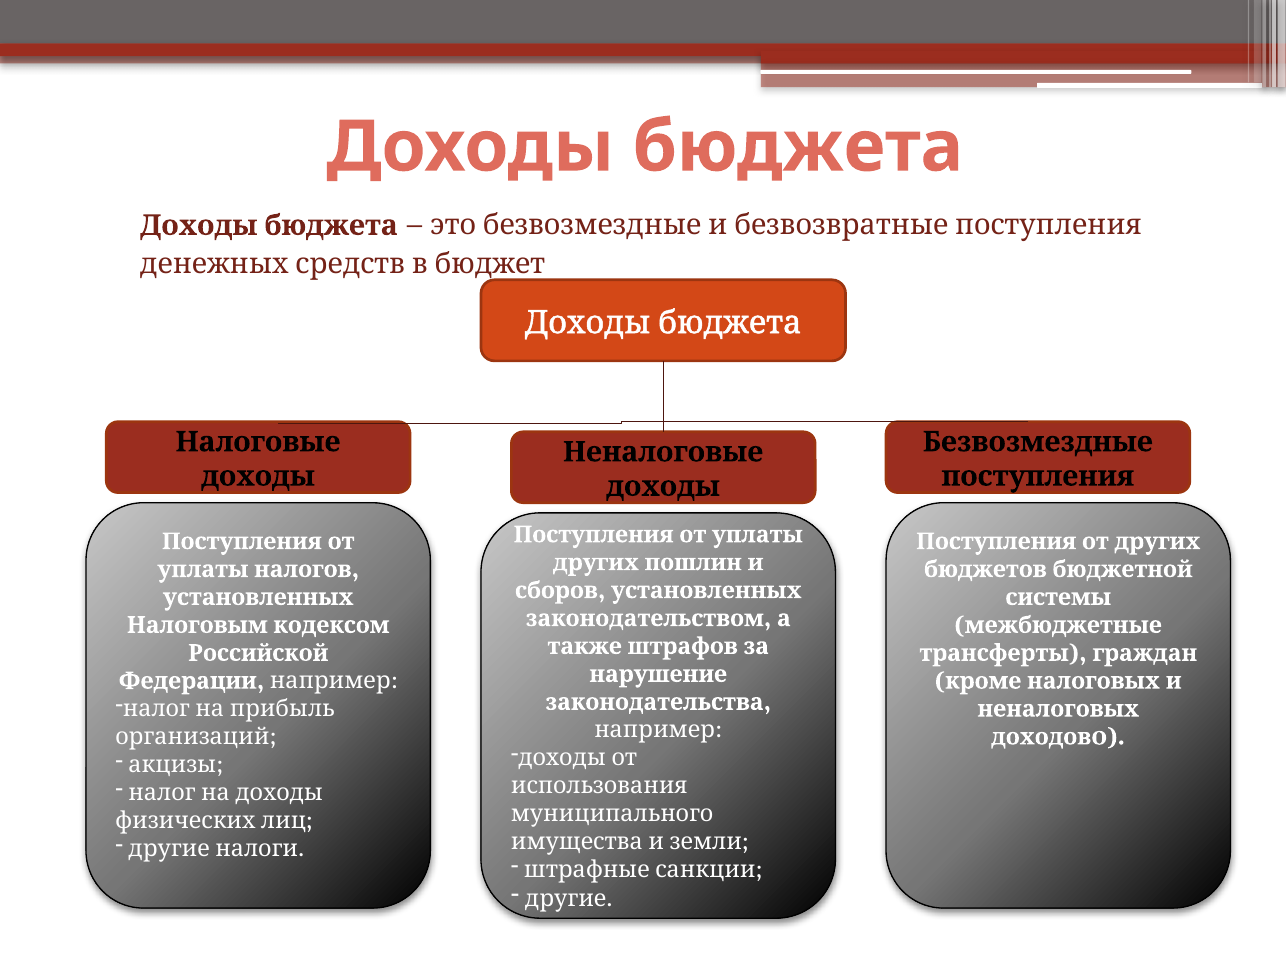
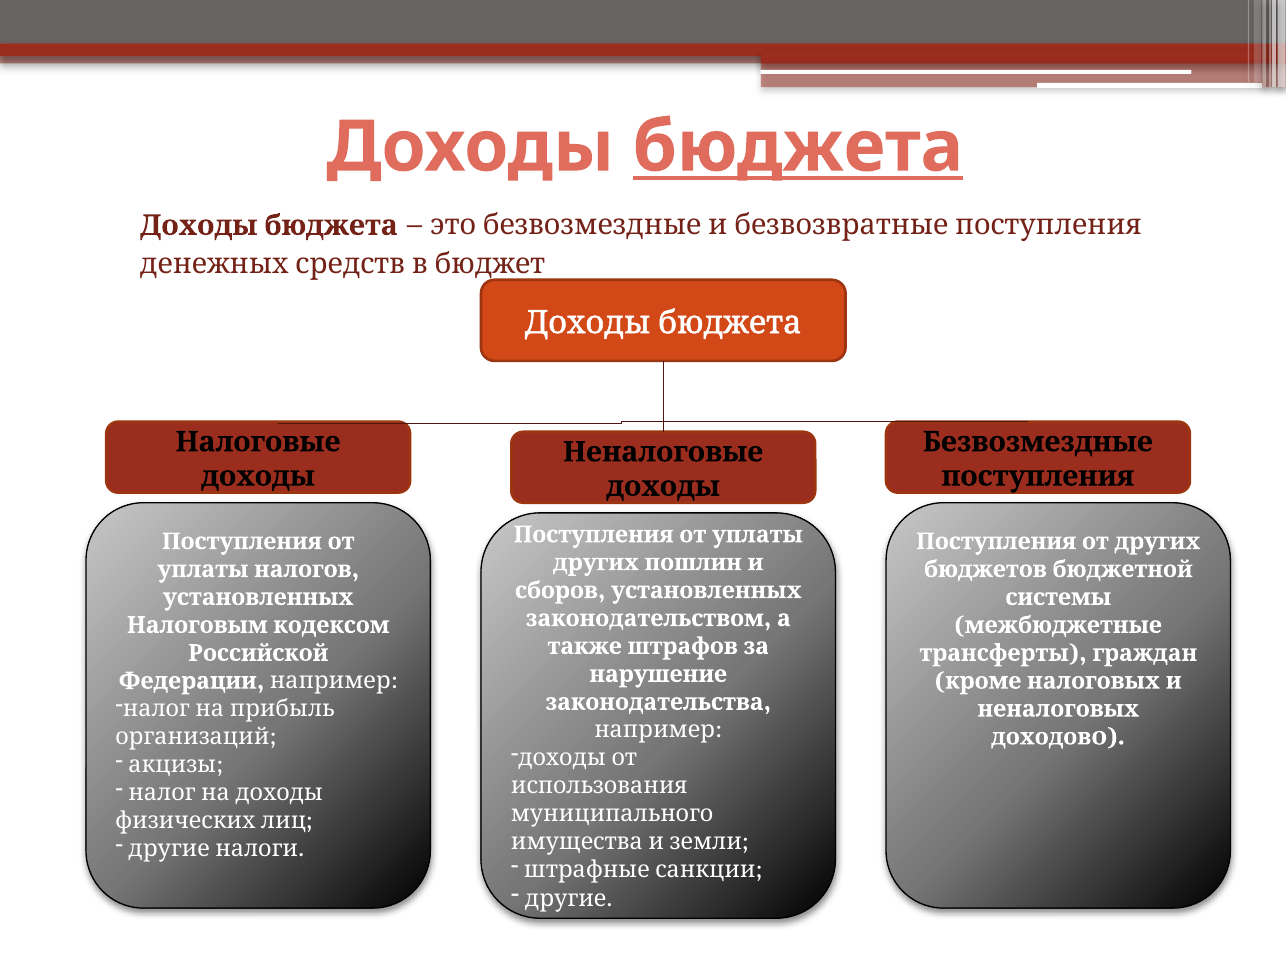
бюджета underline: none -> present
